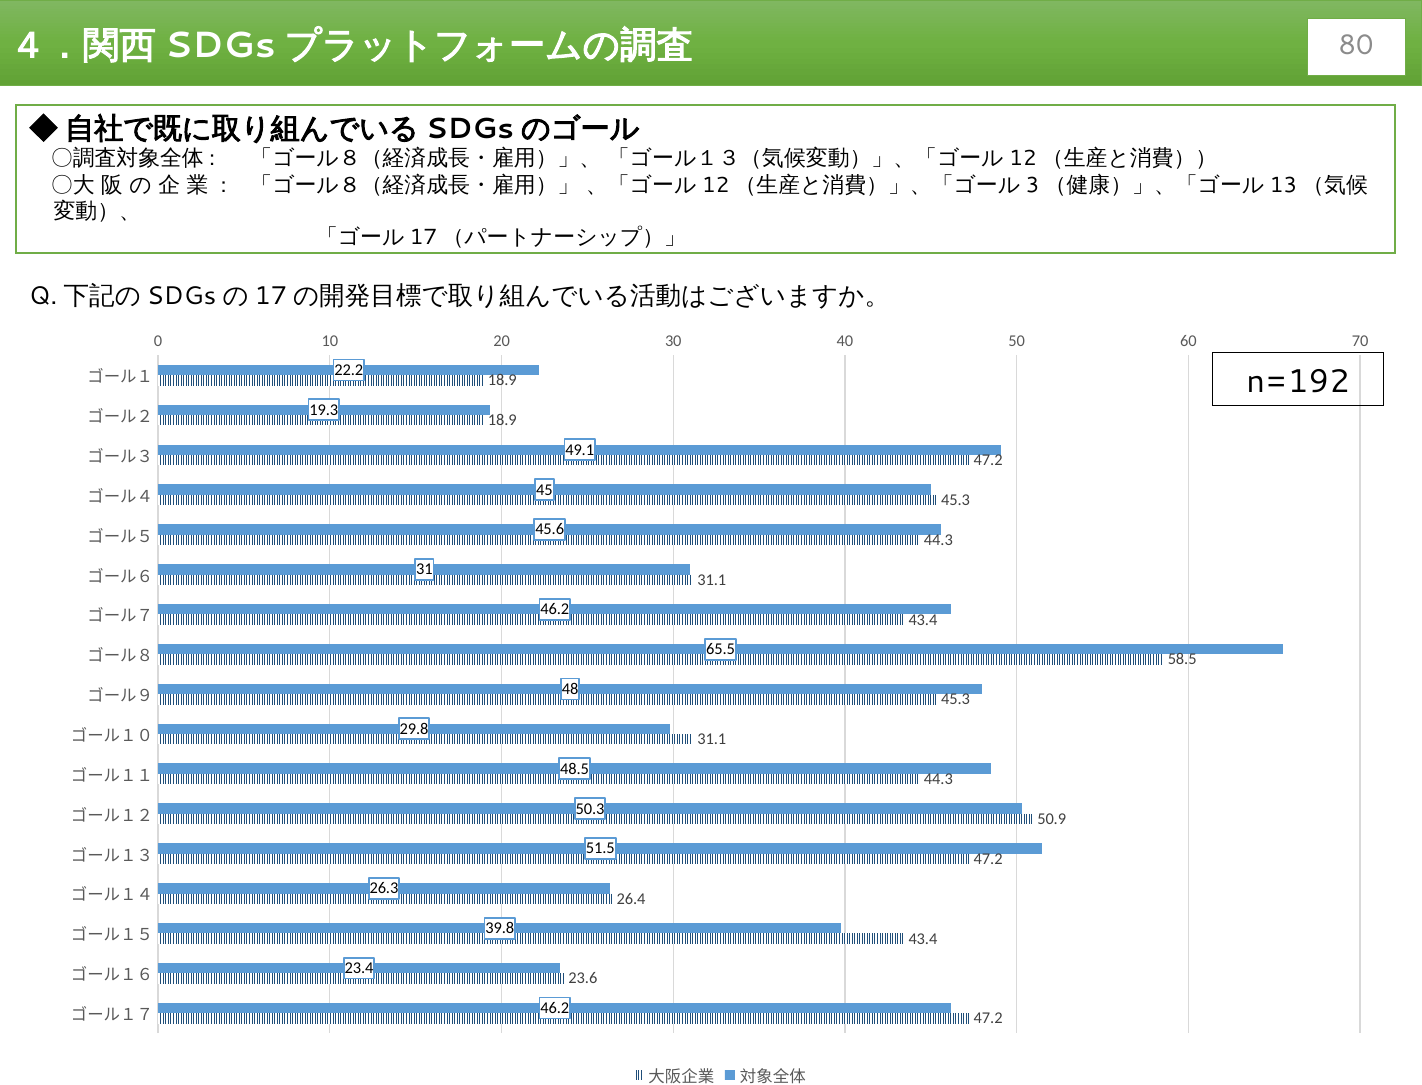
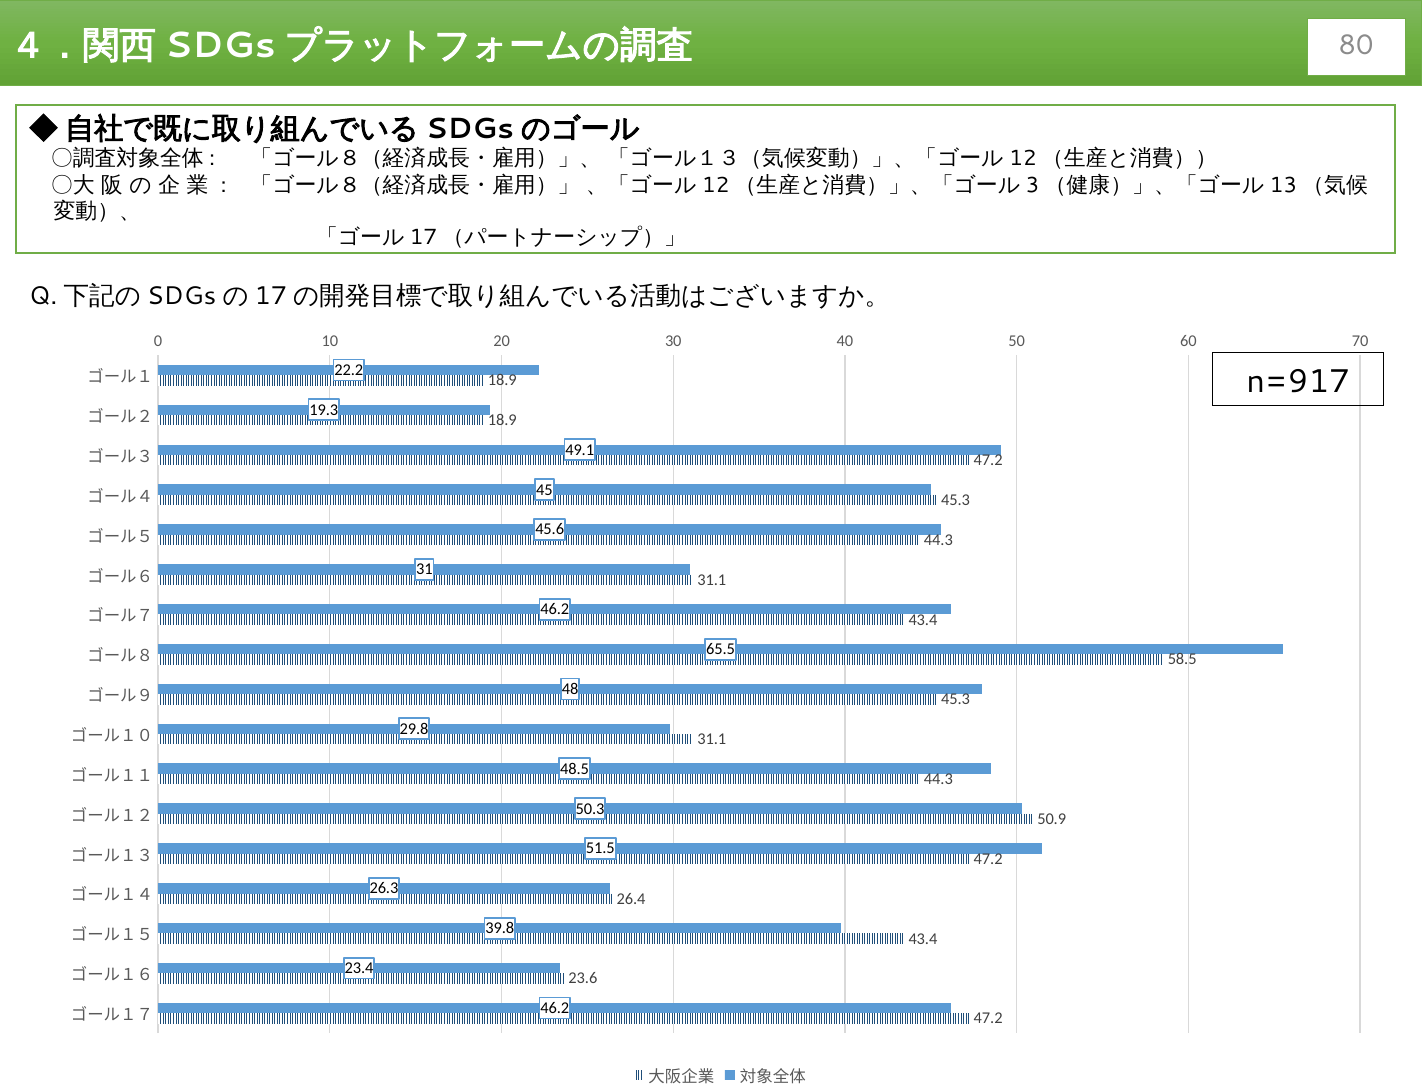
n=192: n=192 -> n=917
